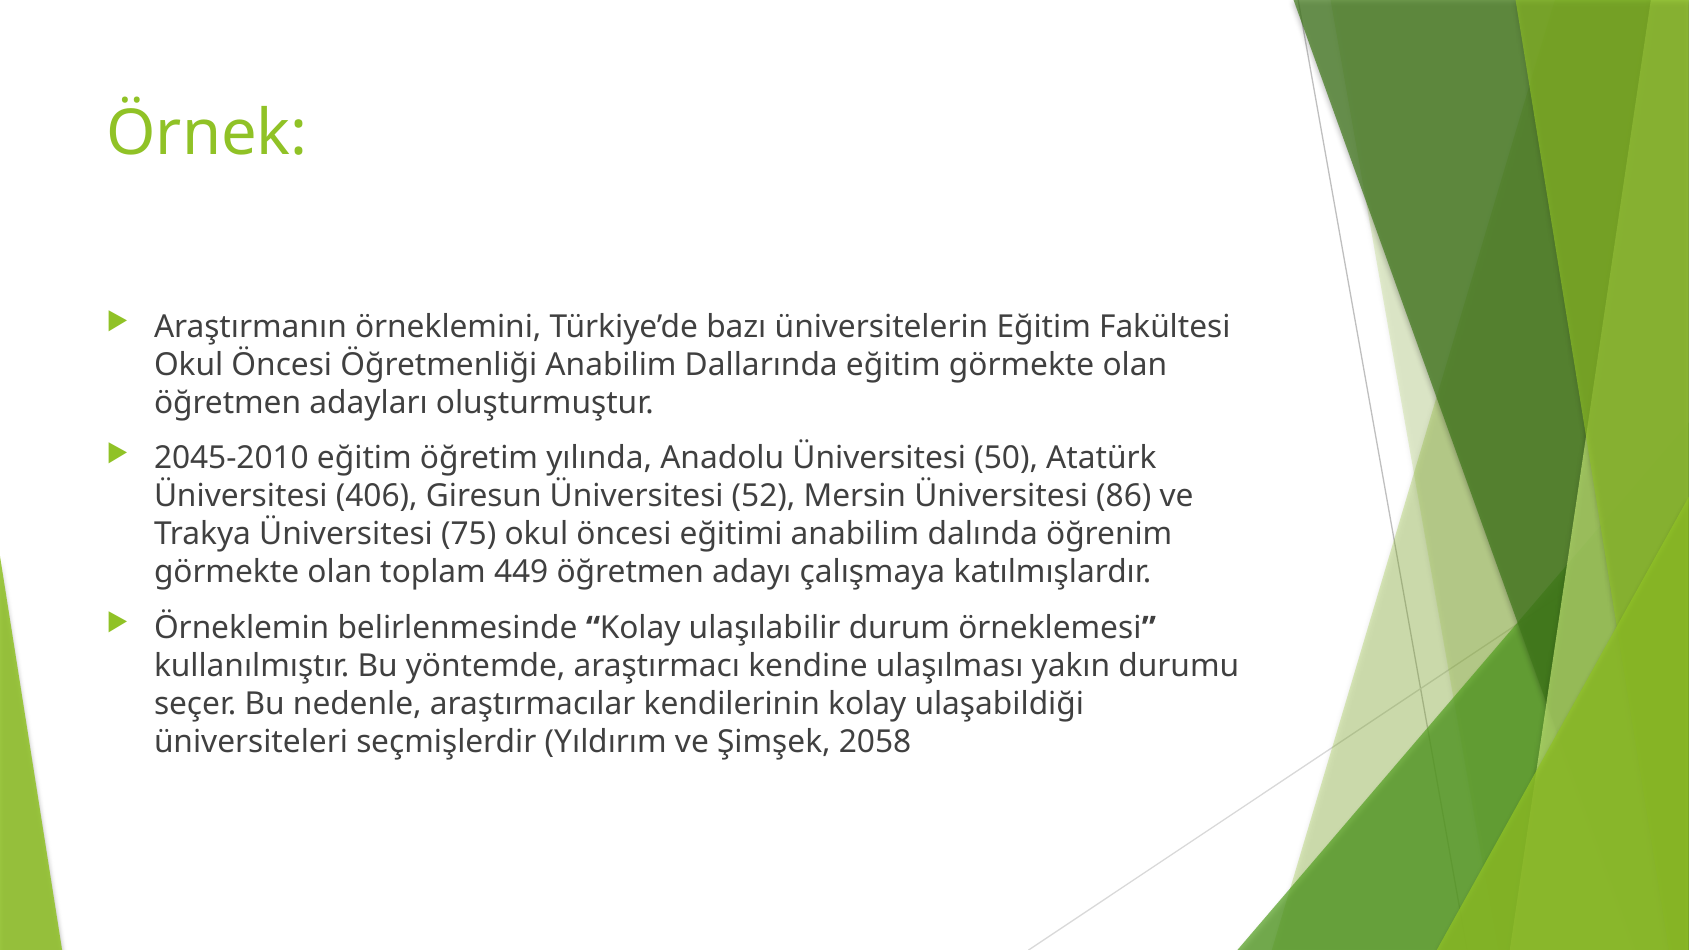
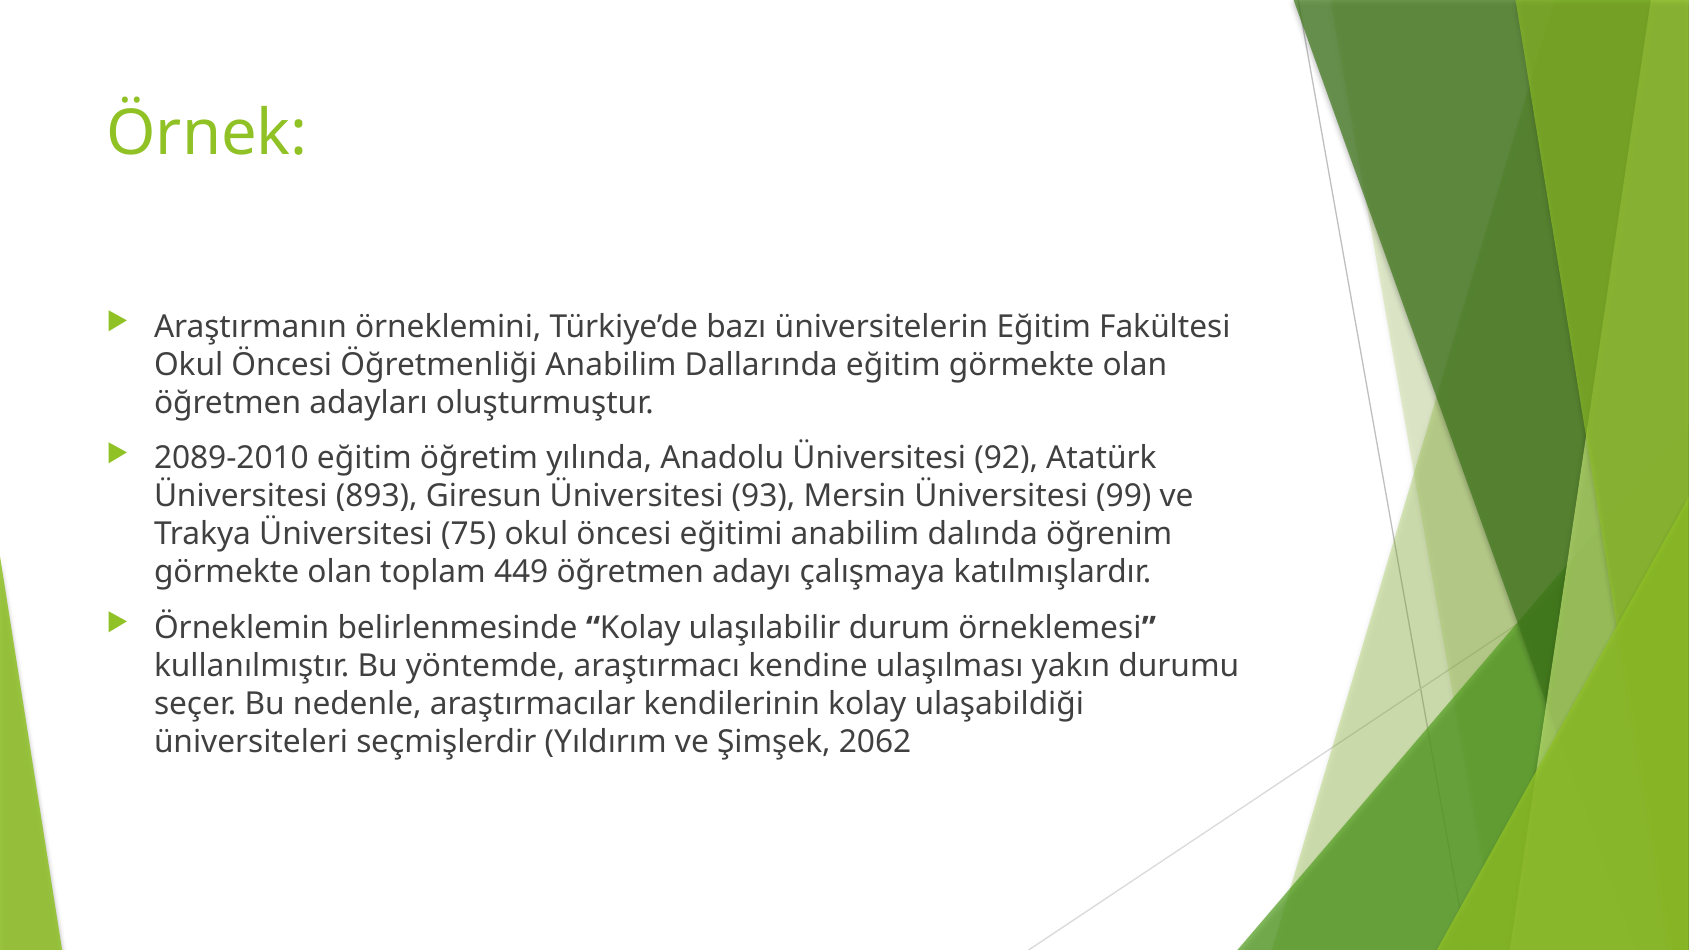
2045-2010: 2045-2010 -> 2089-2010
50: 50 -> 92
406: 406 -> 893
52: 52 -> 93
86: 86 -> 99
2058: 2058 -> 2062
